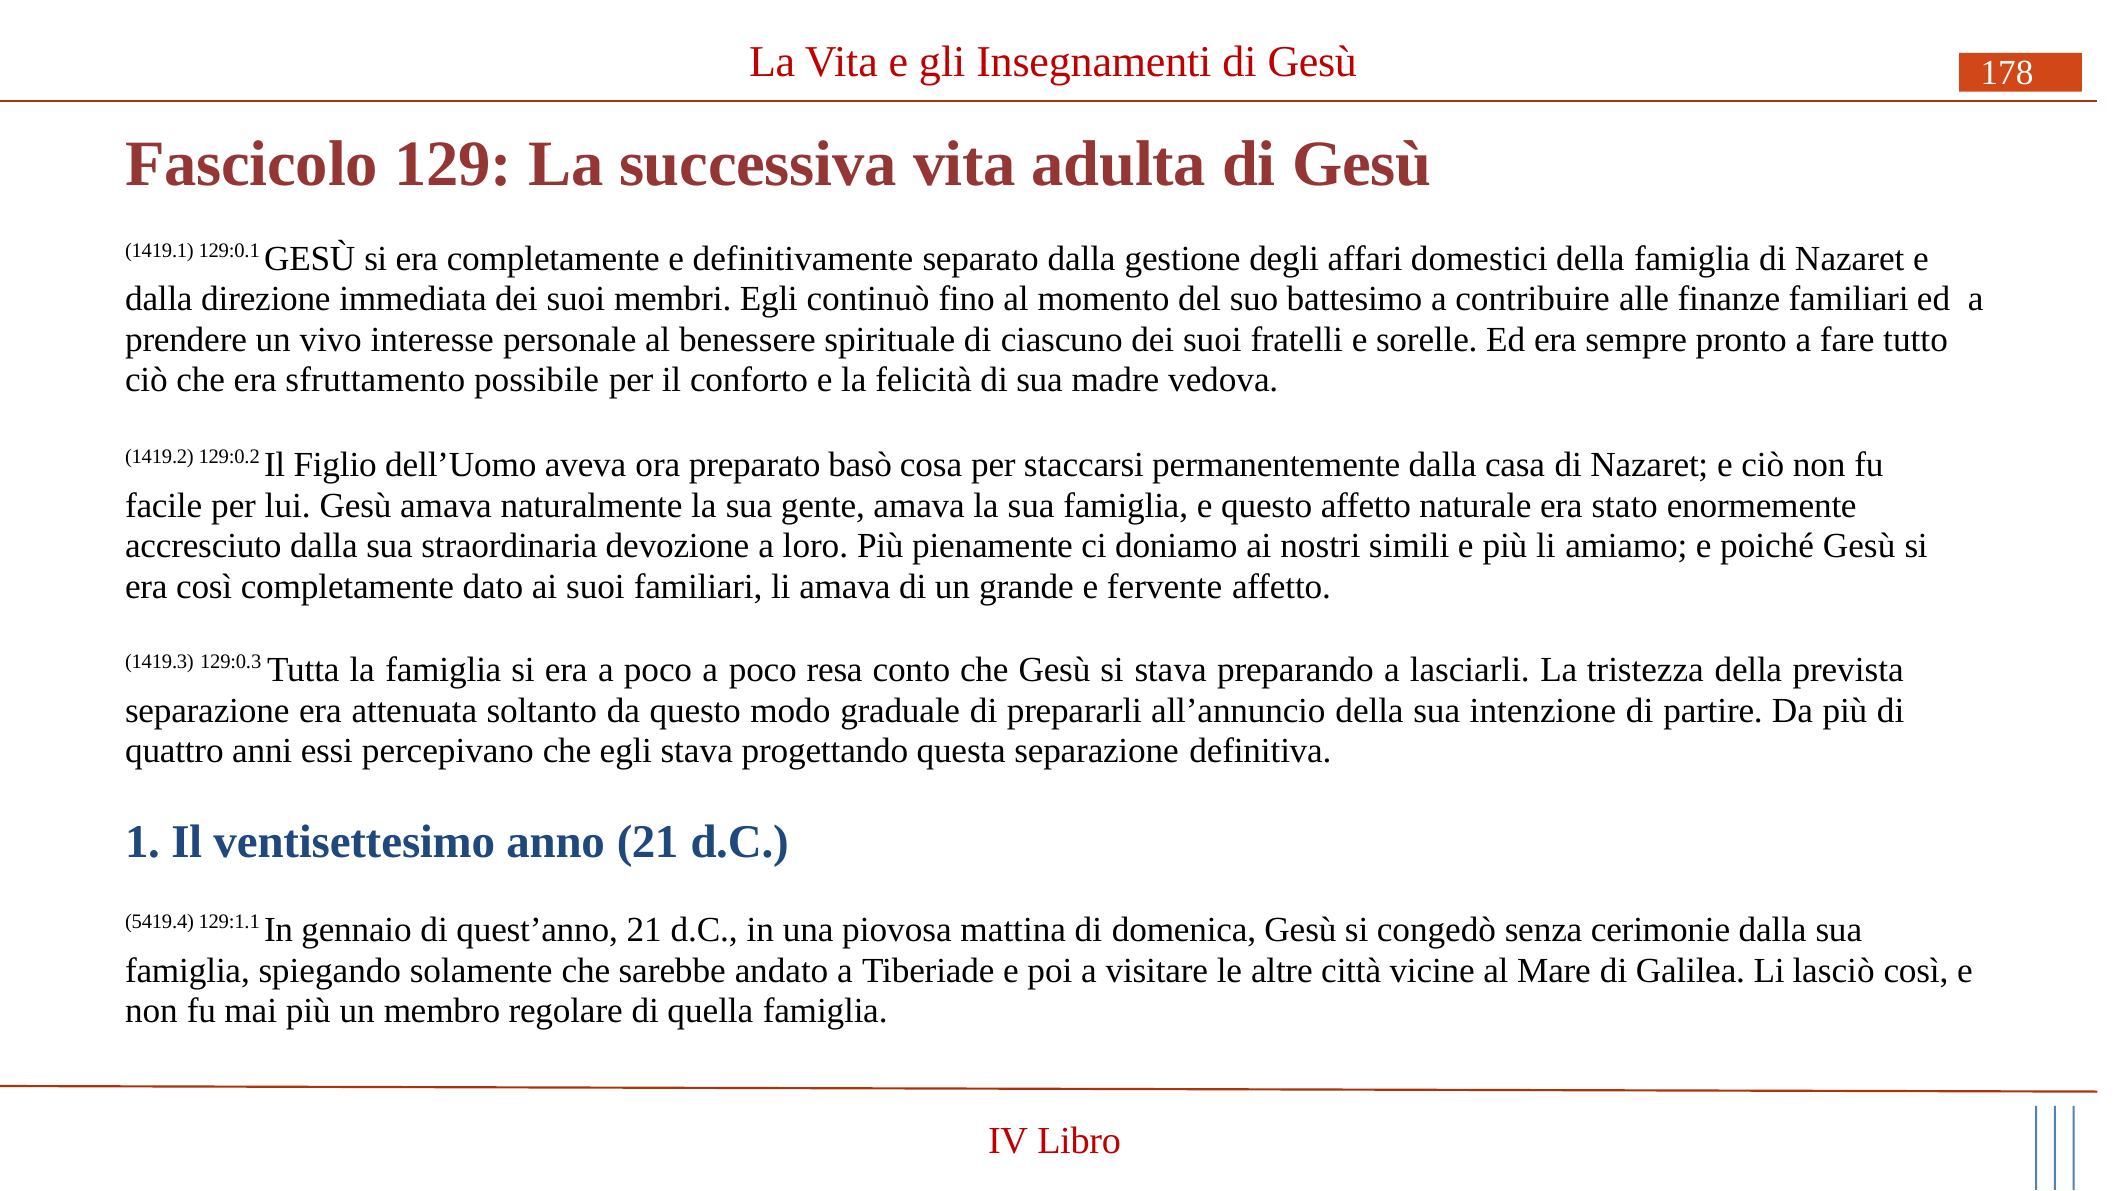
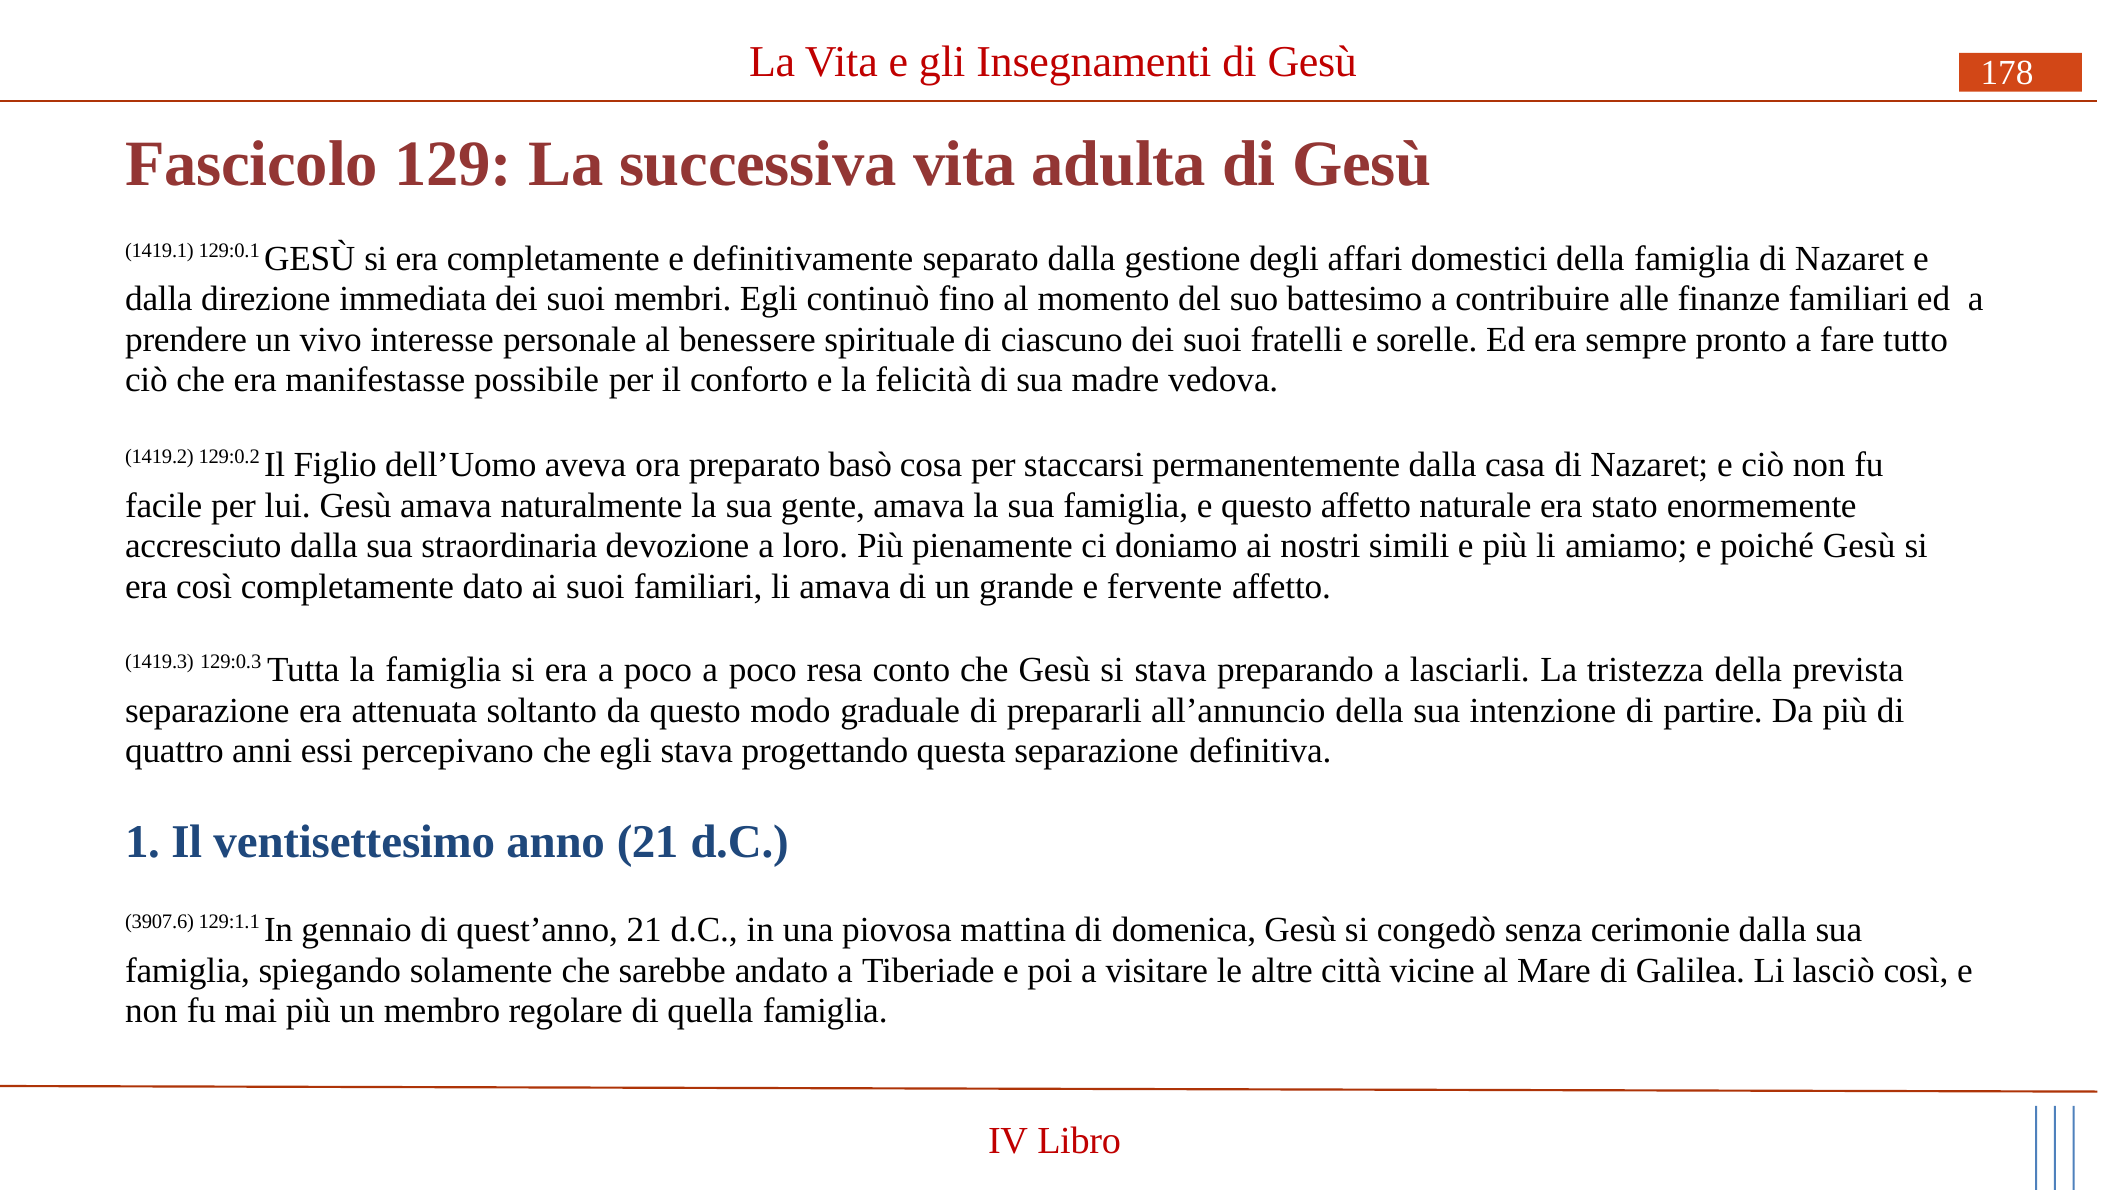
sfruttamento: sfruttamento -> manifestasse
5419.4: 5419.4 -> 3907.6
